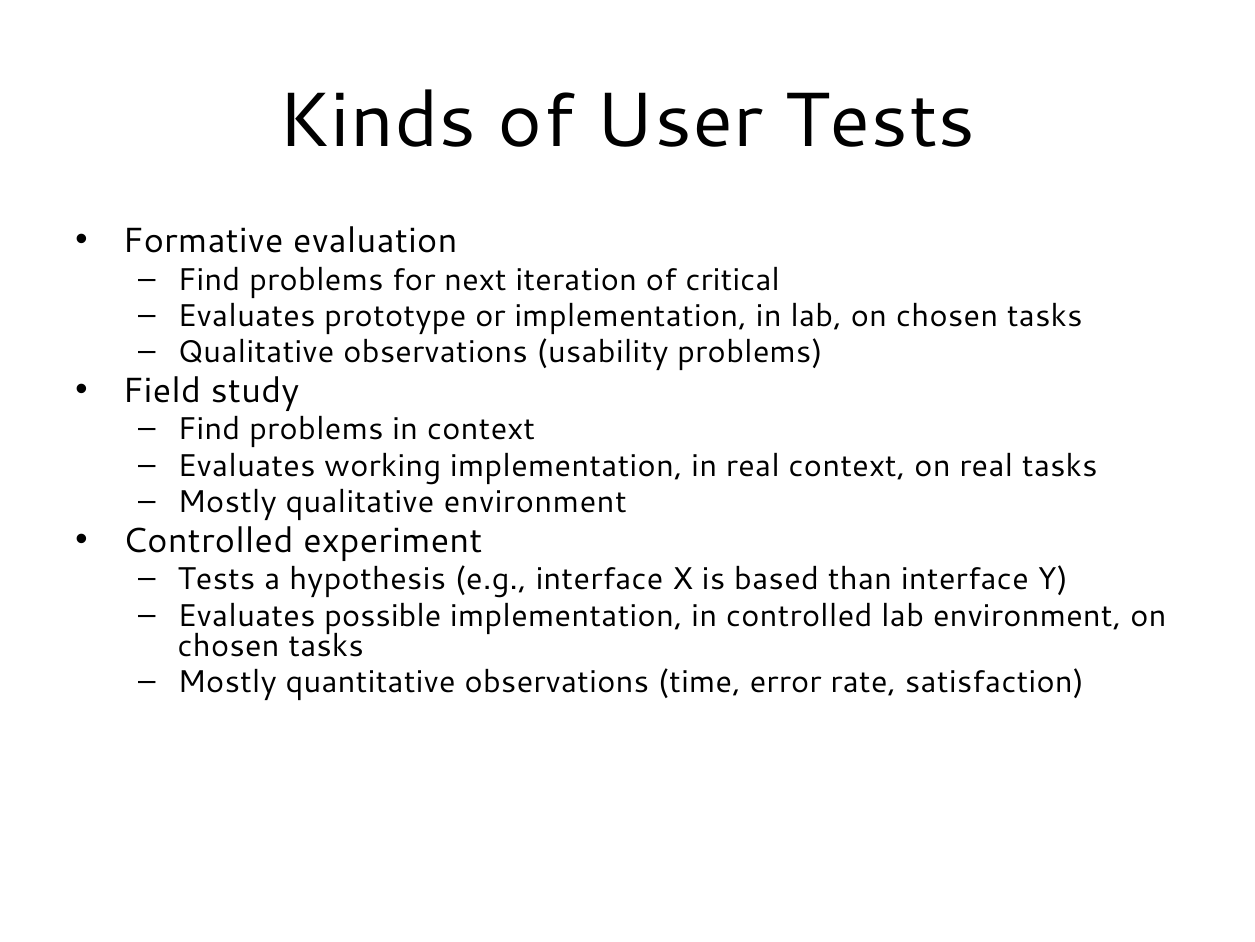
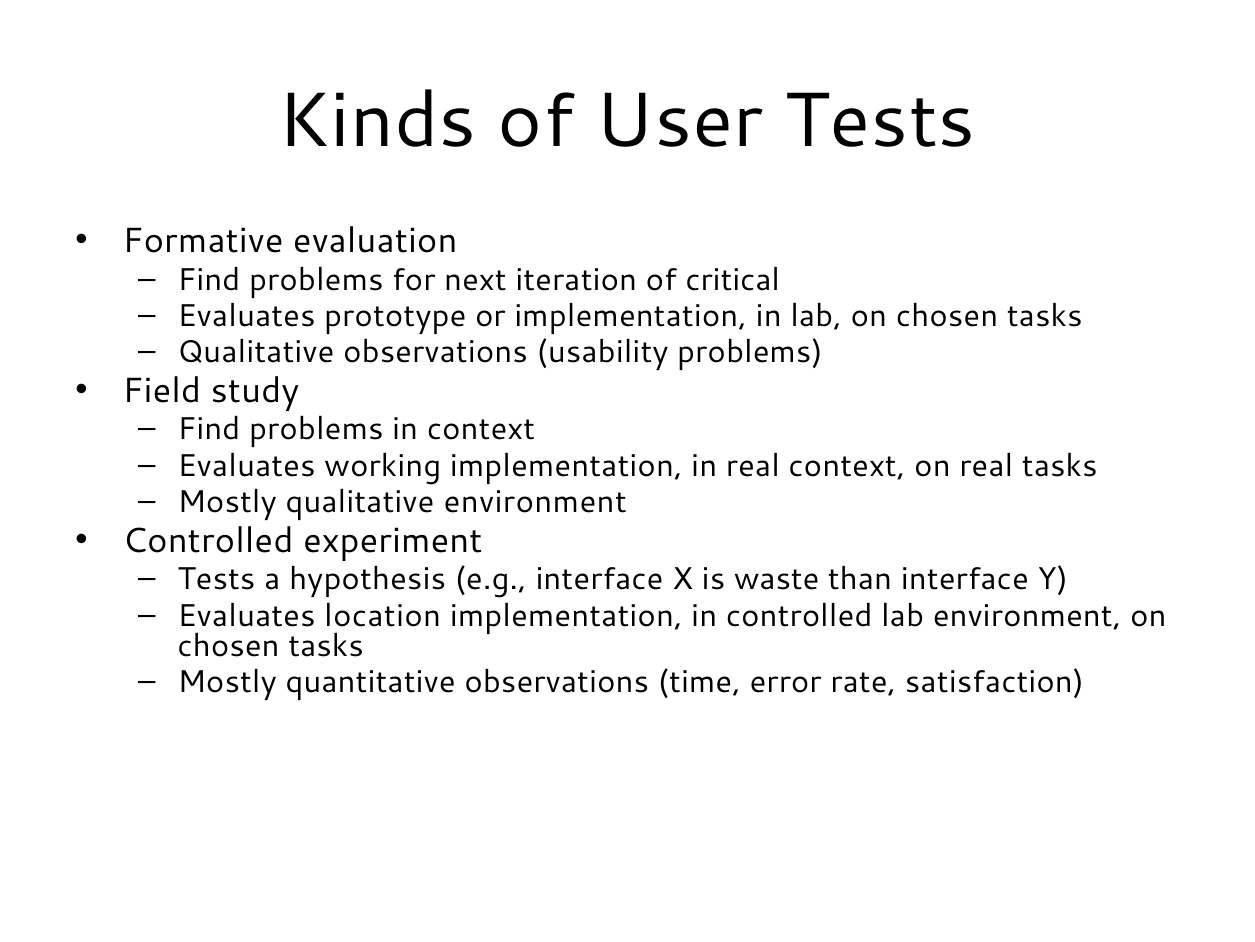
based: based -> waste
possible: possible -> location
